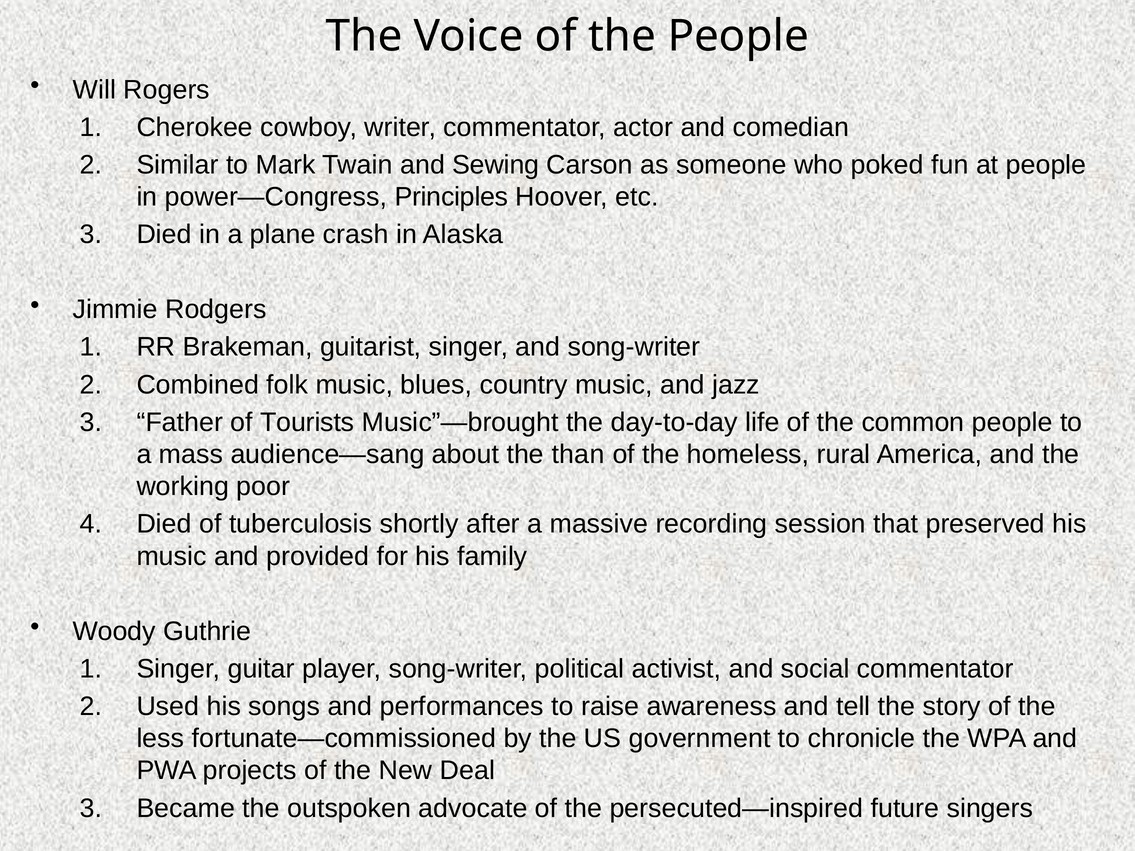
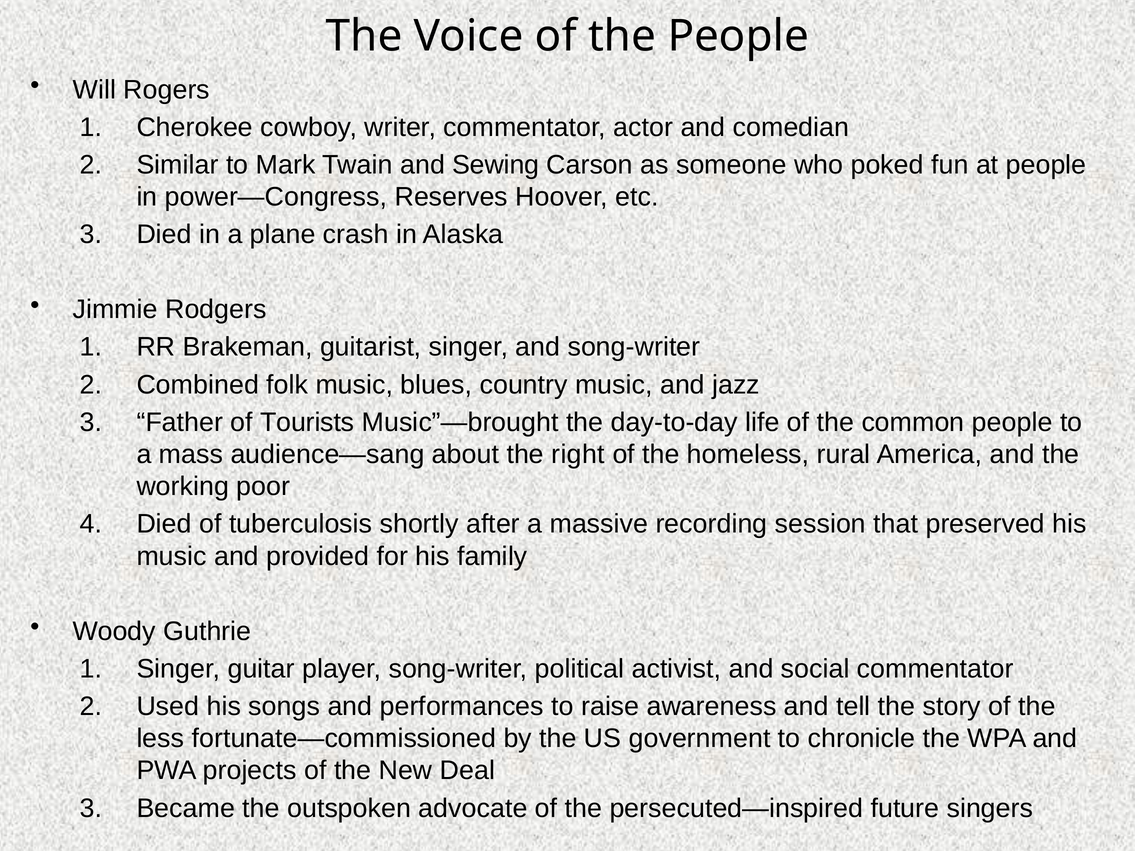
Principles: Principles -> Reserves
than: than -> right
